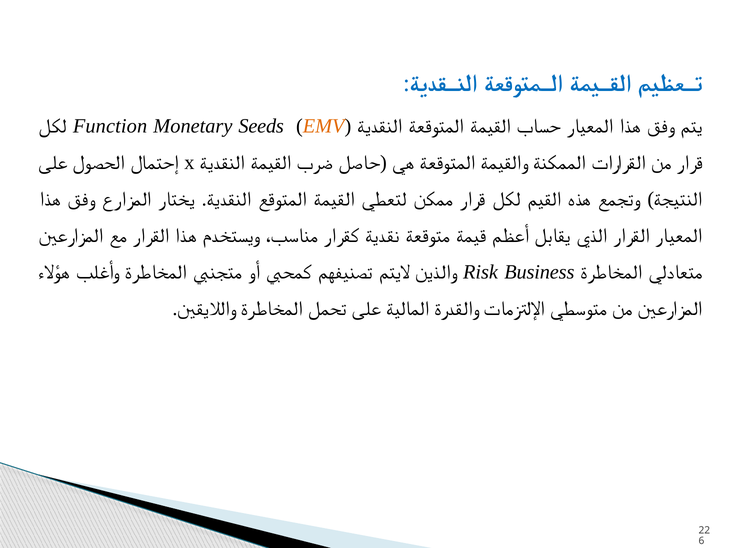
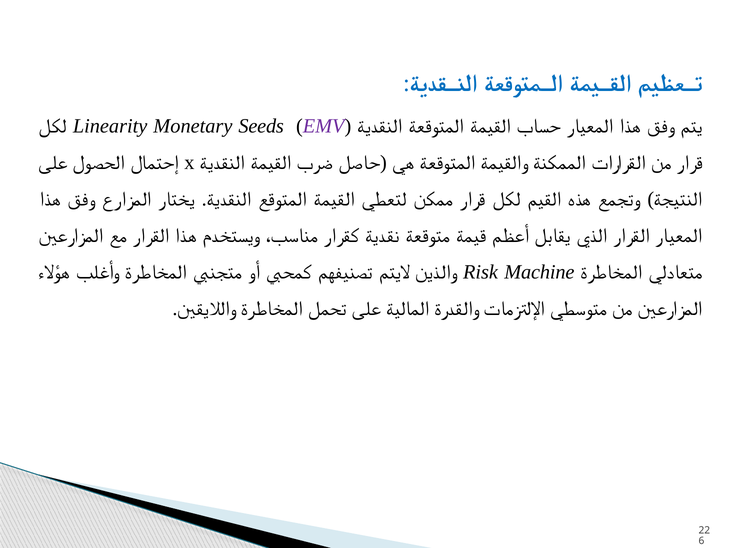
Function: Function -> Linearity
EMV colour: orange -> purple
Business: Business -> Machine
